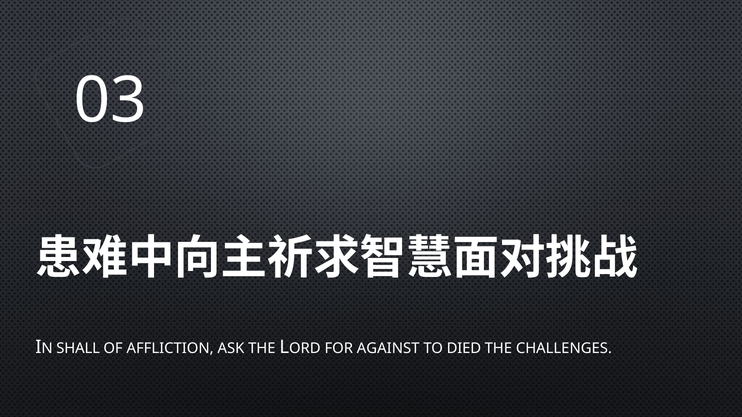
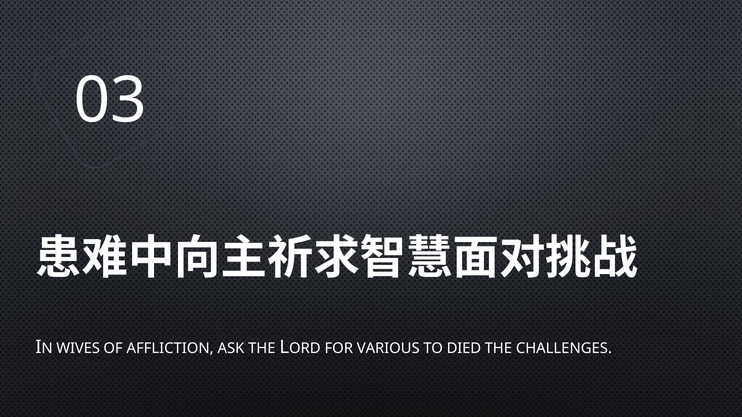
SHALL: SHALL -> WIVES
AGAINST: AGAINST -> VARIOUS
